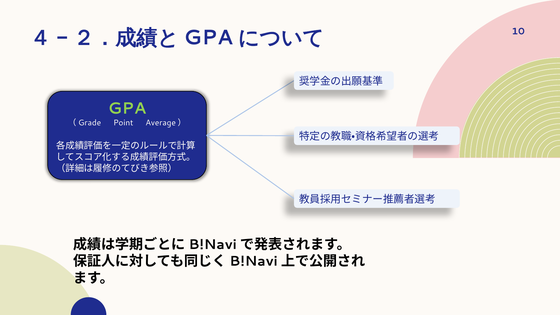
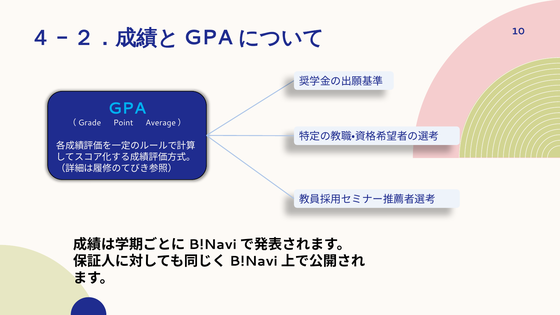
GPA colour: light green -> light blue
